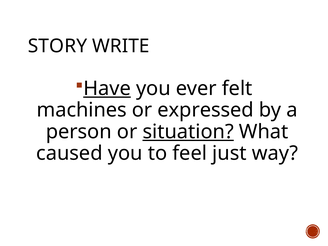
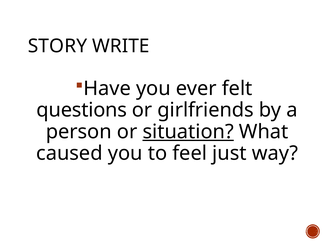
Have underline: present -> none
machines: machines -> questions
expressed: expressed -> girlfriends
